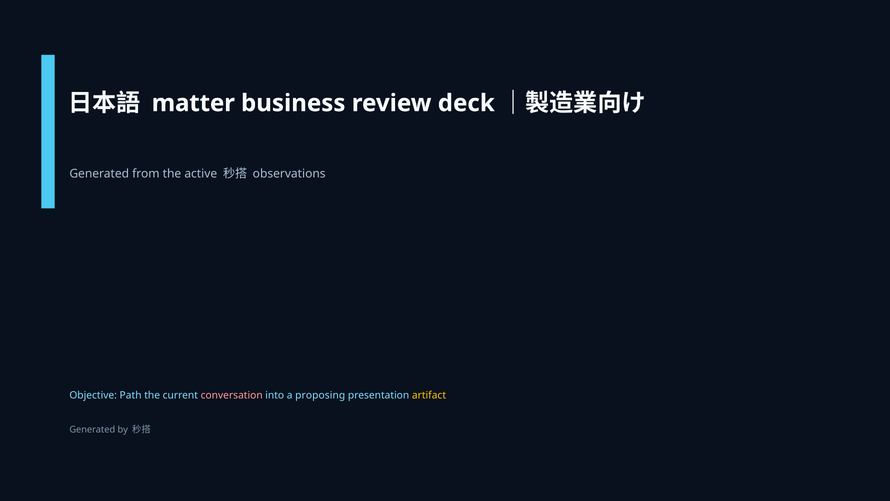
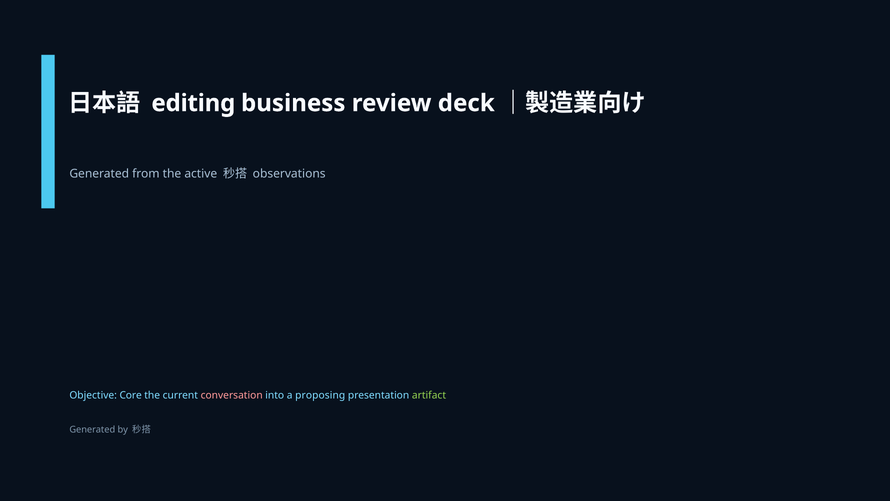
matter: matter -> editing
Path: Path -> Core
artifact colour: yellow -> light green
